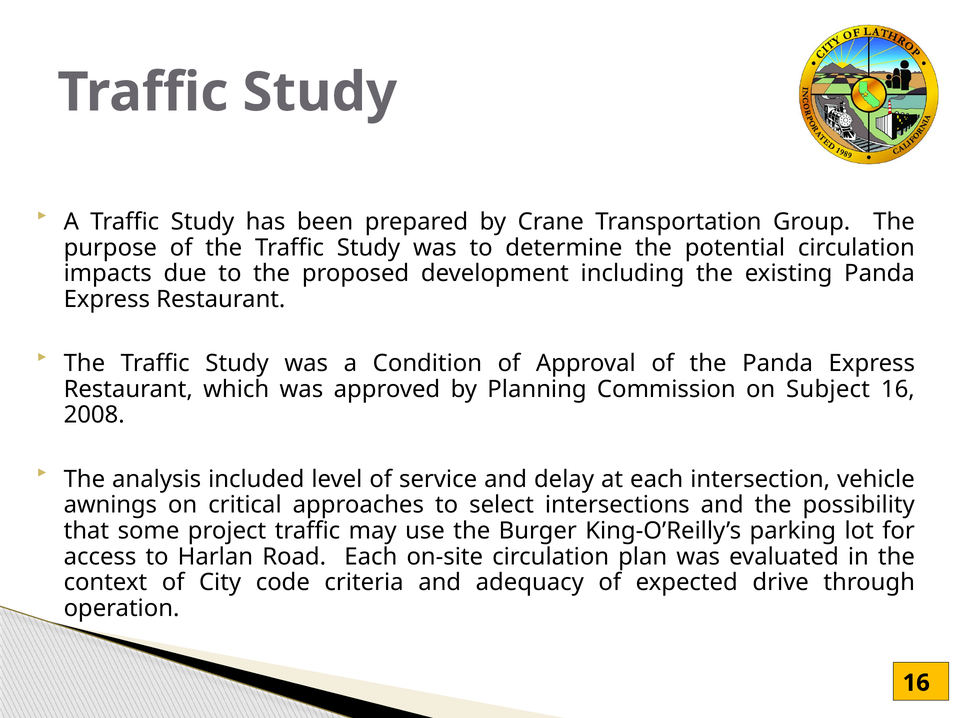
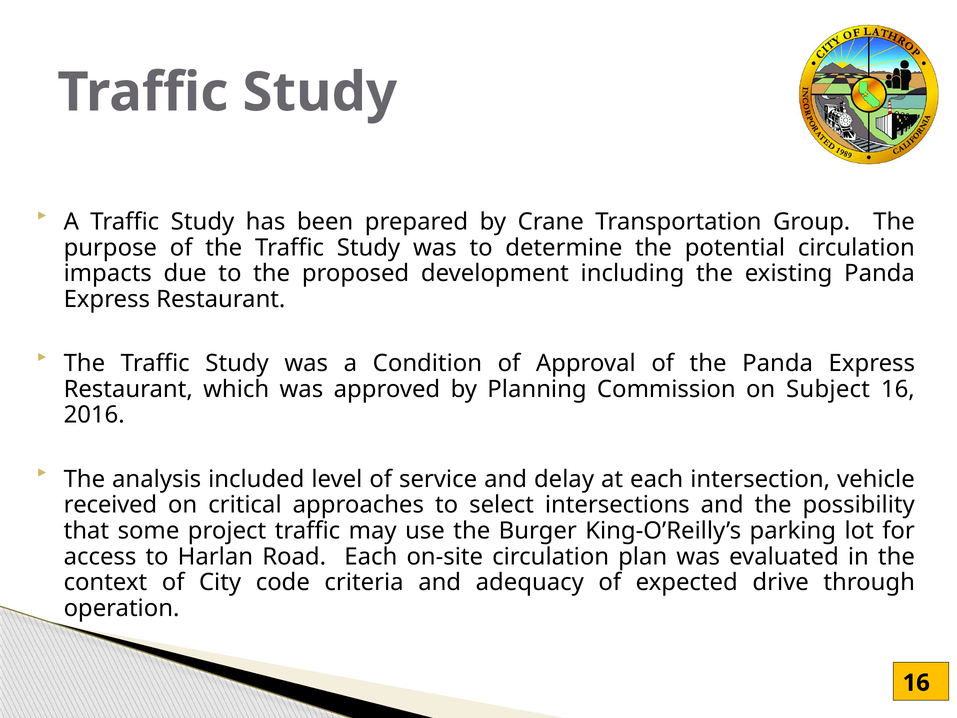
2008: 2008 -> 2016
awnings: awnings -> received
